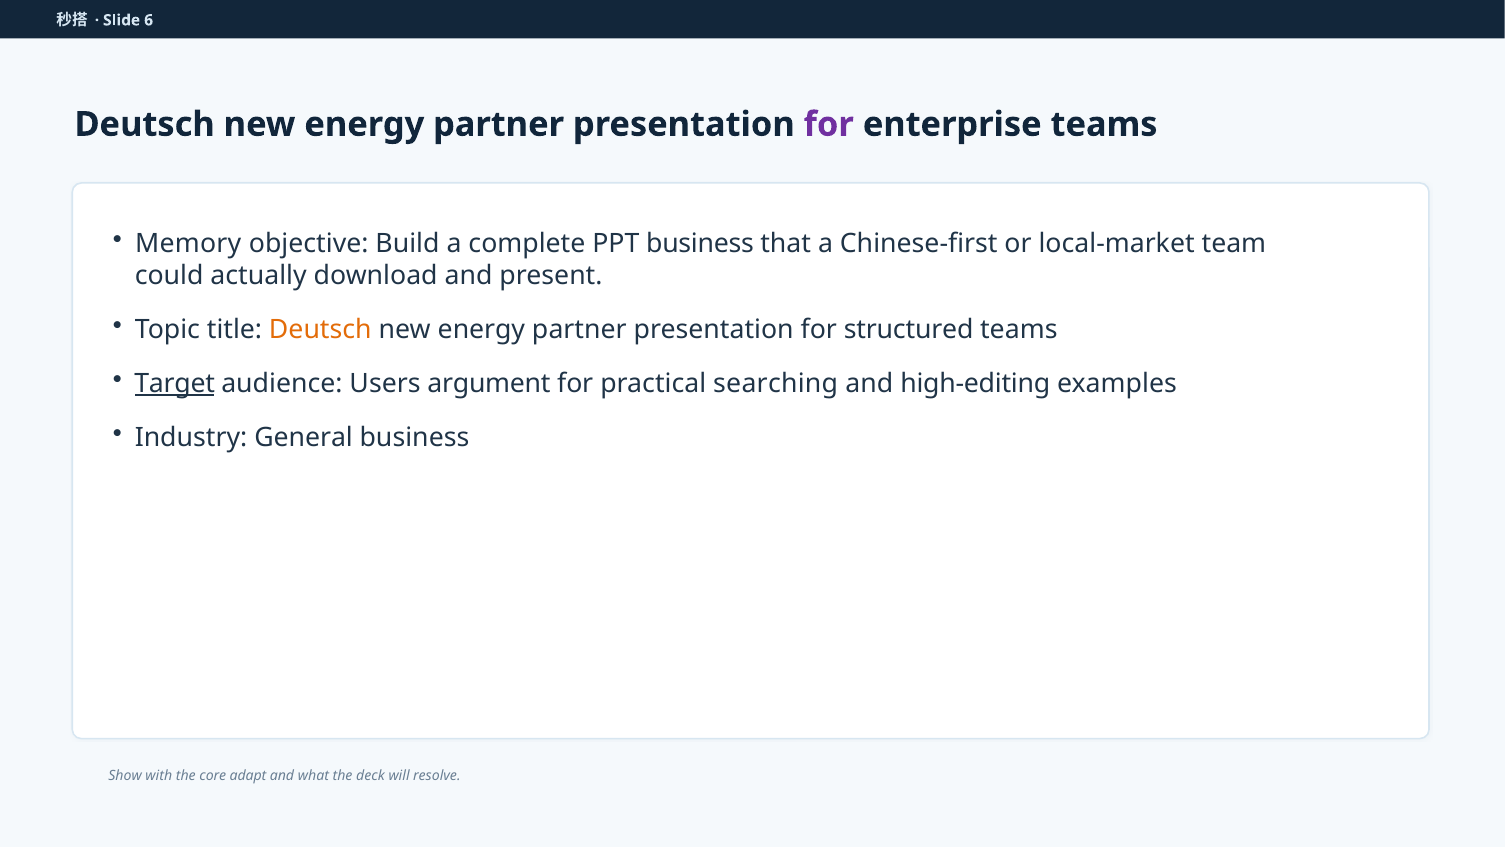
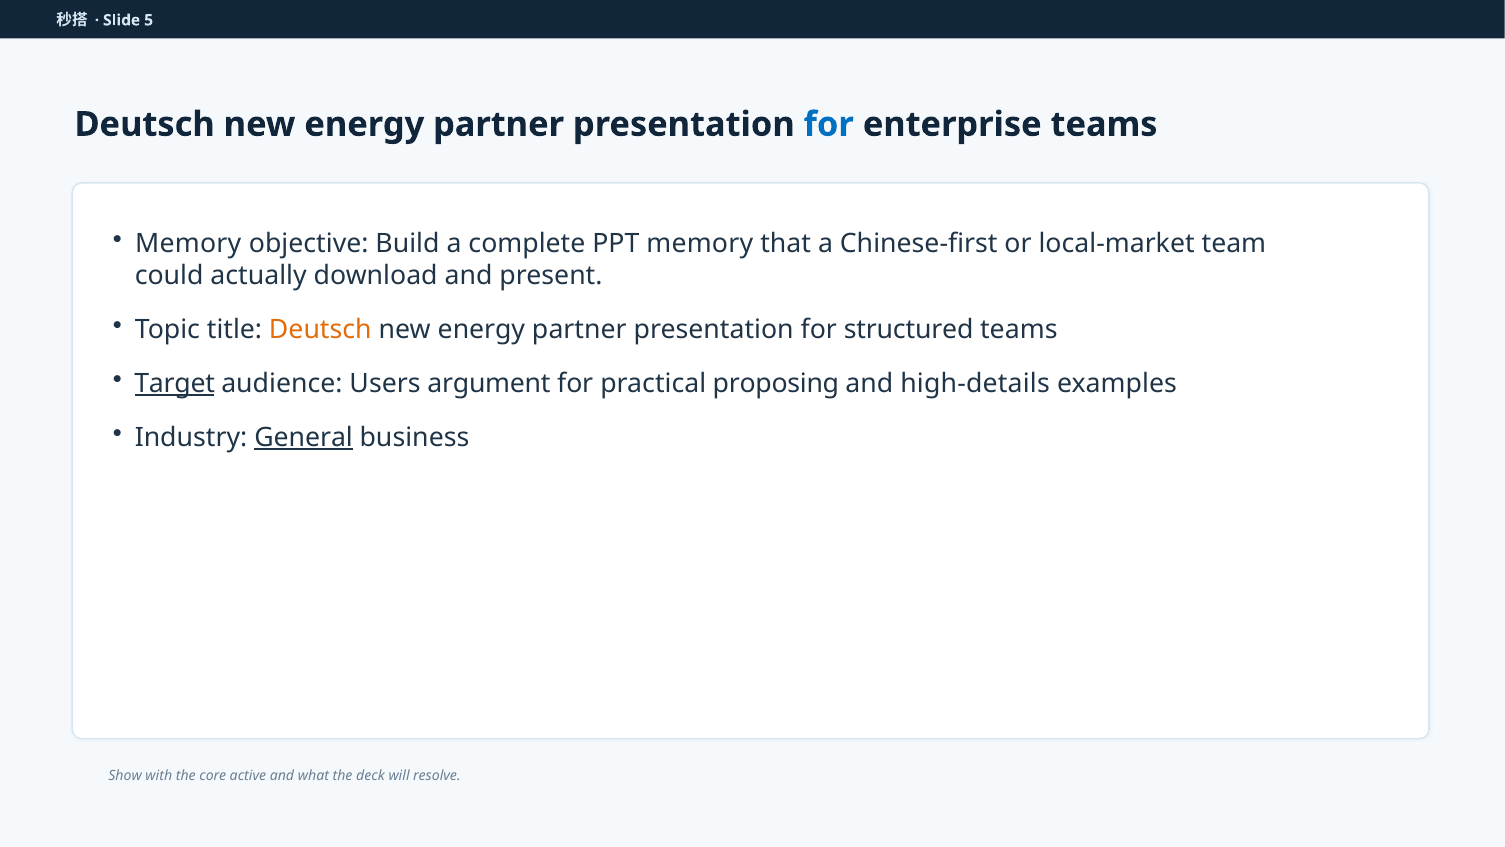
6: 6 -> 5
for at (829, 124) colour: purple -> blue
PPT business: business -> memory
searching: searching -> proposing
high-editing: high-editing -> high-details
General underline: none -> present
adapt: adapt -> active
